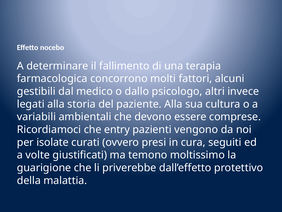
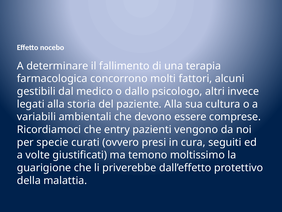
isolate: isolate -> specie
